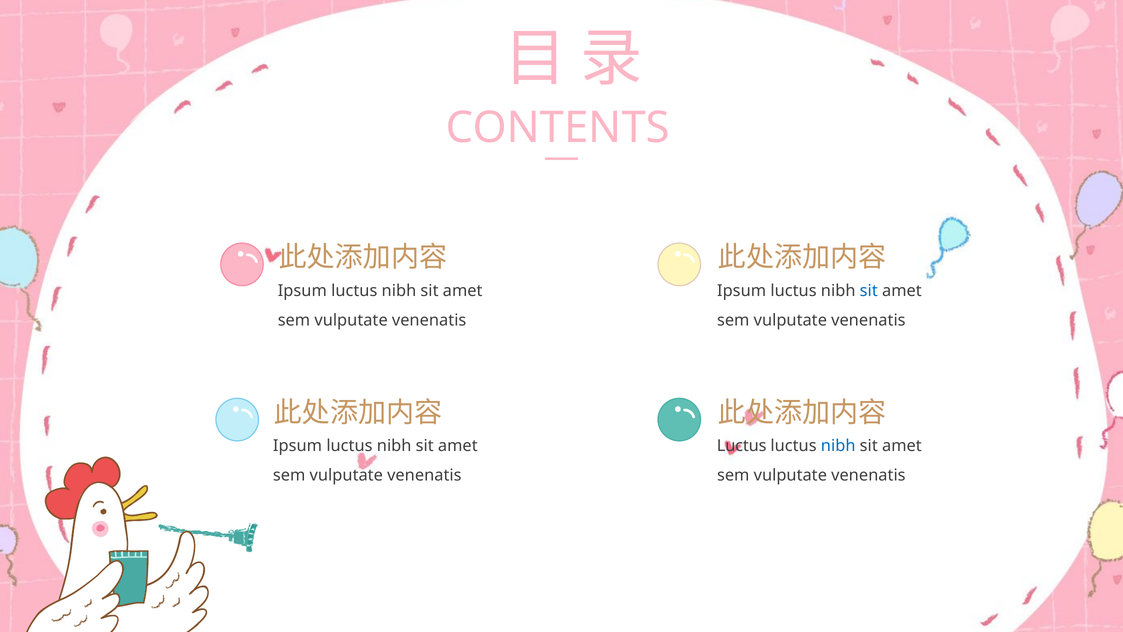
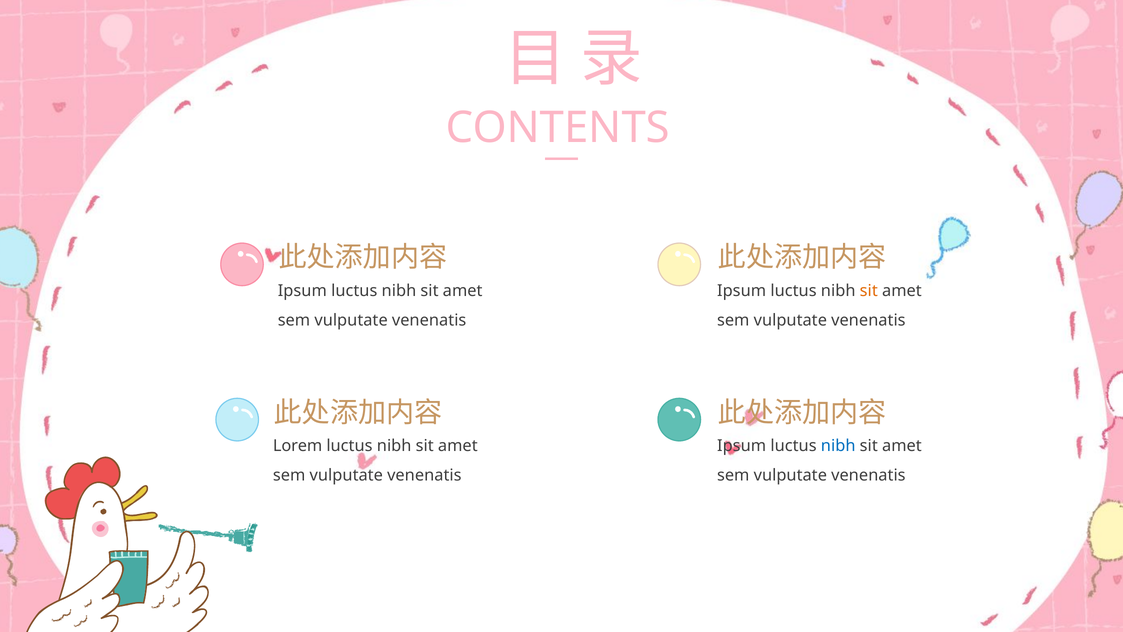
sit at (869, 291) colour: blue -> orange
Ipsum at (298, 446): Ipsum -> Lorem
Luctus at (742, 446): Luctus -> Ipsum
